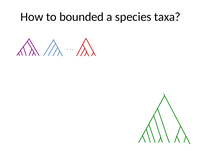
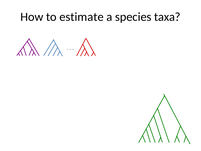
bounded: bounded -> estimate
